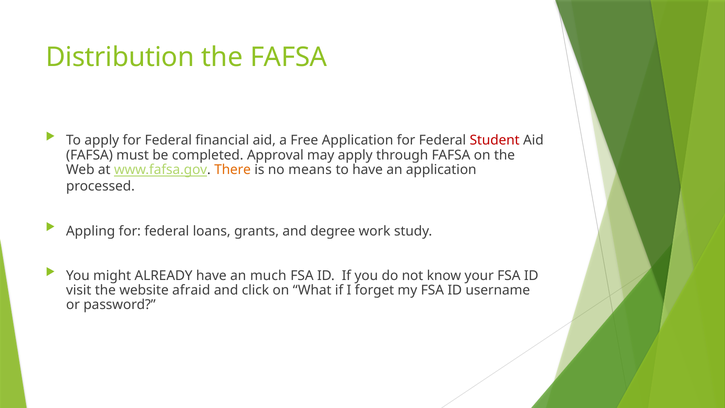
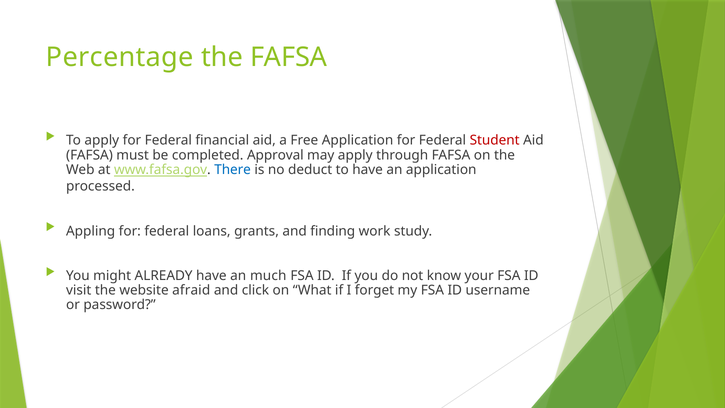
Distribution: Distribution -> Percentage
There colour: orange -> blue
means: means -> deduct
degree: degree -> finding
